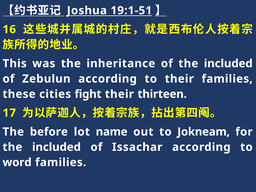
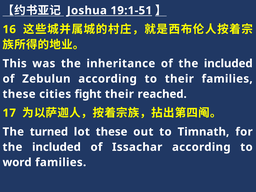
thirteen: thirteen -> reached
before: before -> turned
lot name: name -> these
Jokneam: Jokneam -> Timnath
